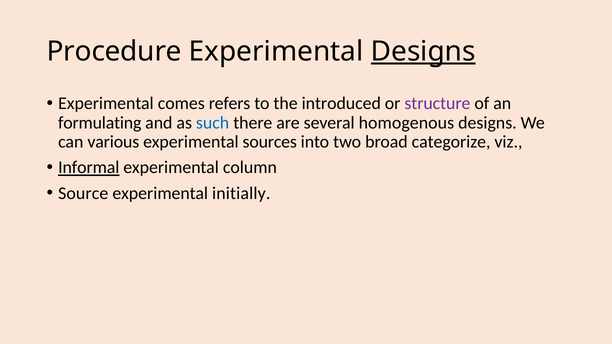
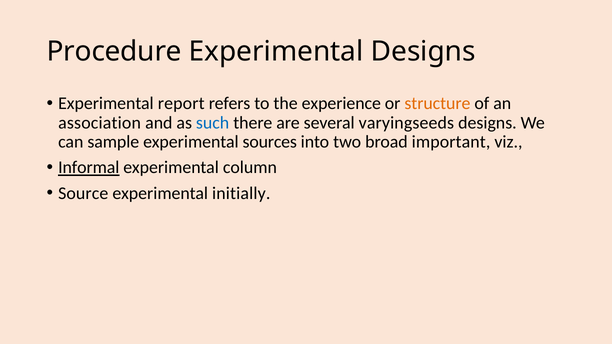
Designs at (423, 51) underline: present -> none
comes: comes -> report
introduced: introduced -> experience
structure colour: purple -> orange
formulating: formulating -> association
homogenous: homogenous -> varyingseeds
various: various -> sample
categorize: categorize -> important
